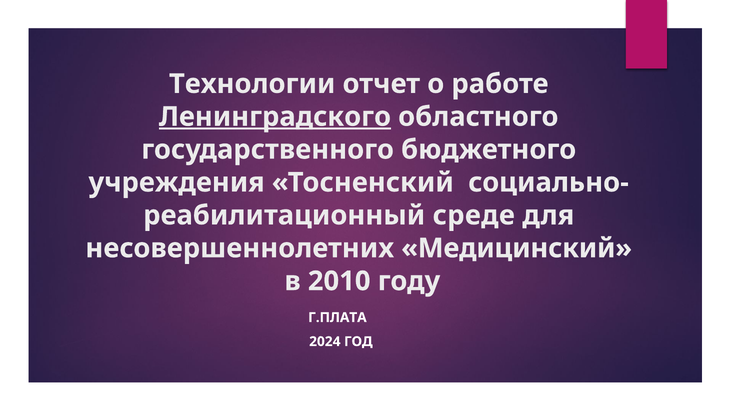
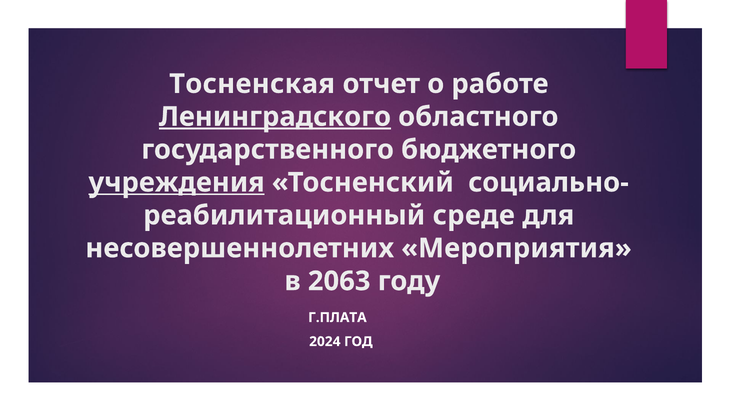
Технологии: Технологии -> Тосненская
учреждения underline: none -> present
Медицинский: Медицинский -> Мероприятия
2010: 2010 -> 2063
